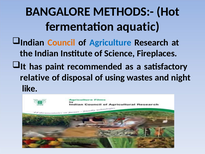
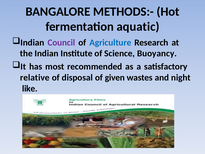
Council colour: orange -> purple
Fireplaces: Fireplaces -> Buoyancy
paint: paint -> most
using: using -> given
